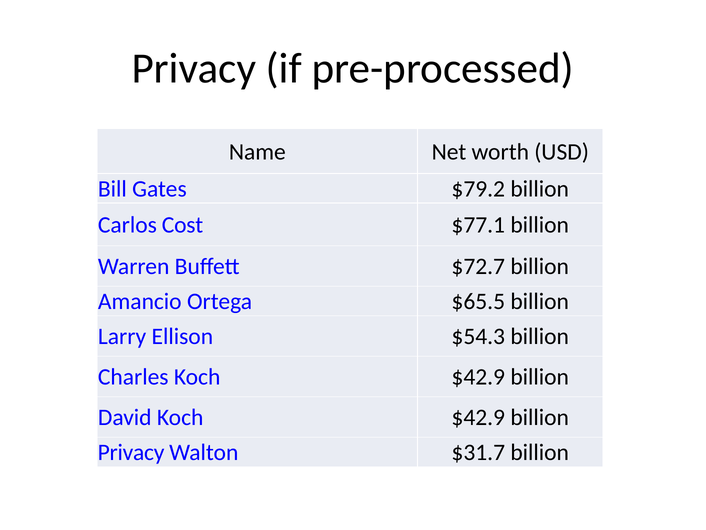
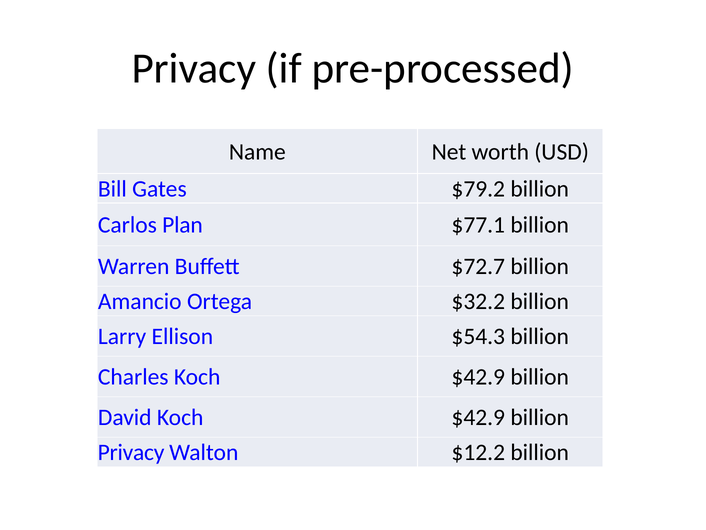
Cost: Cost -> Plan
$65.5: $65.5 -> $32.2
$31.7: $31.7 -> $12.2
